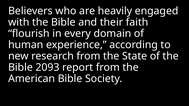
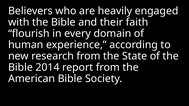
2093: 2093 -> 2014
